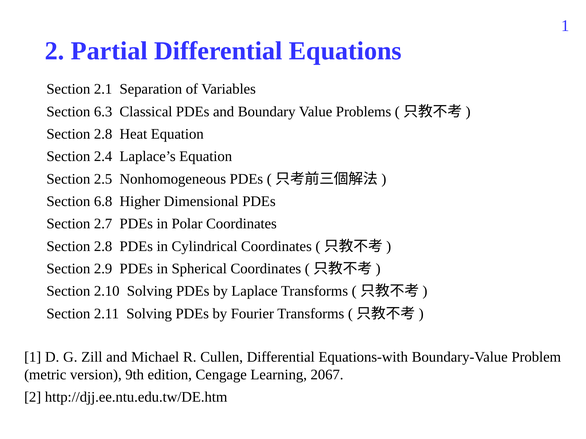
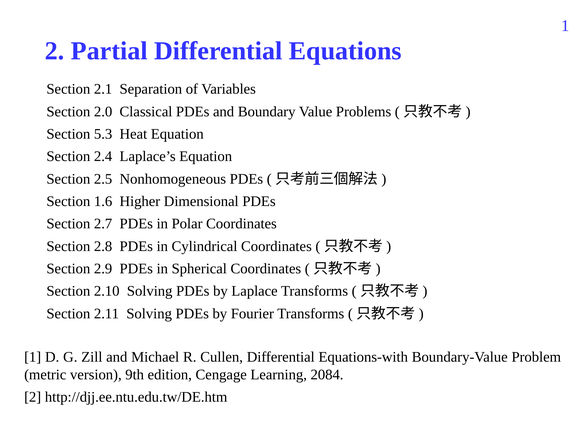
6.3: 6.3 -> 2.0
2.8 at (103, 134): 2.8 -> 5.3
6.8: 6.8 -> 1.6
2067: 2067 -> 2084
